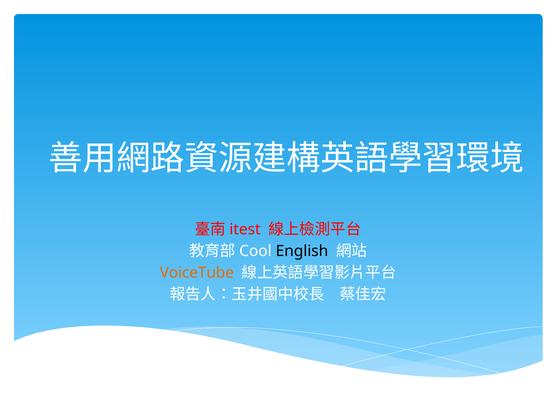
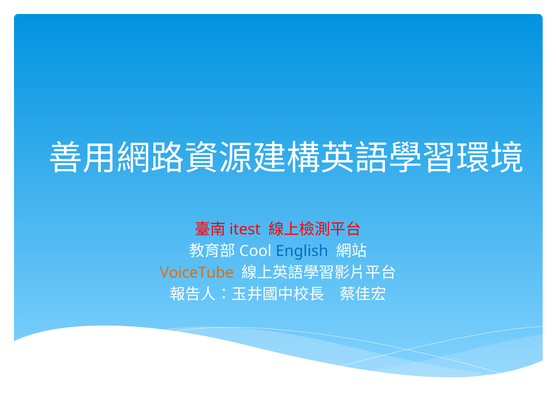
English colour: black -> blue
